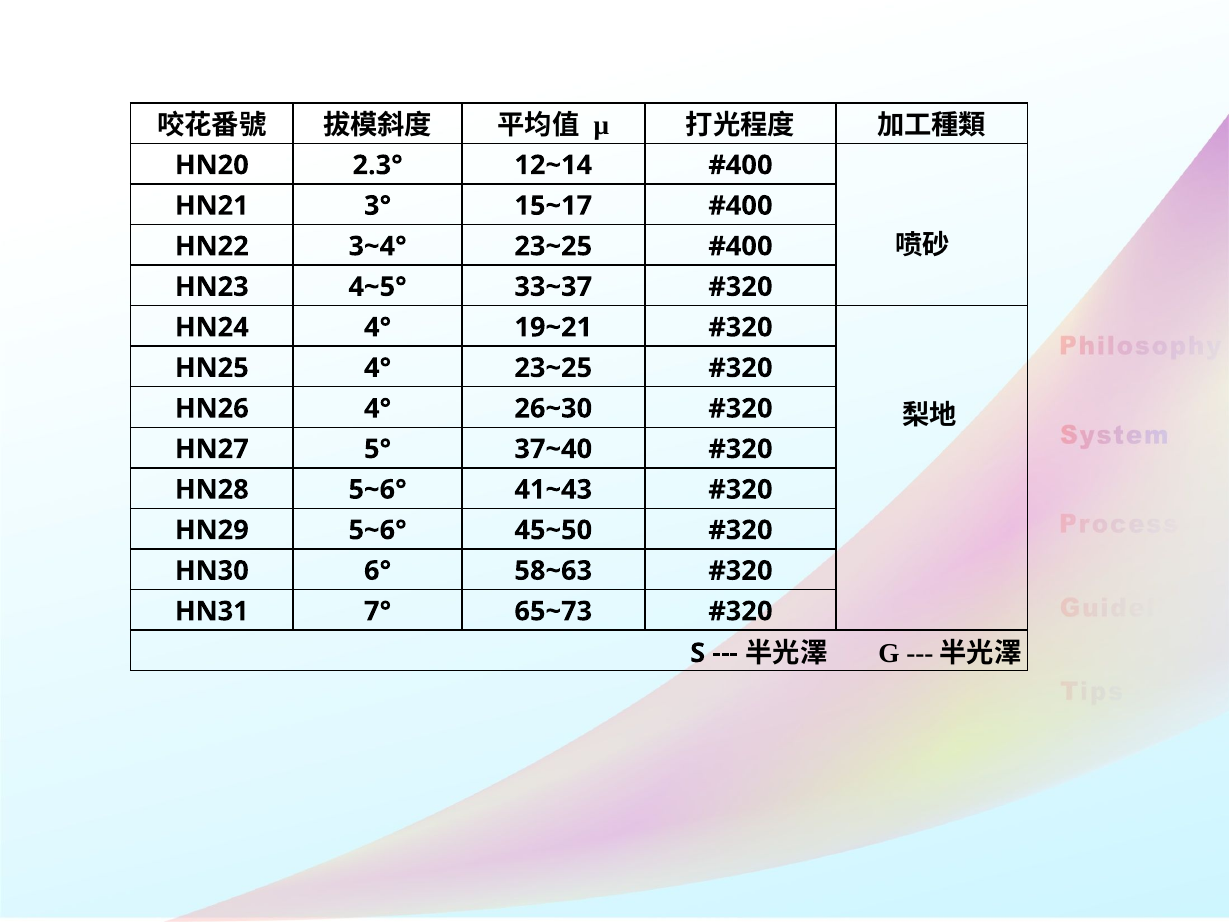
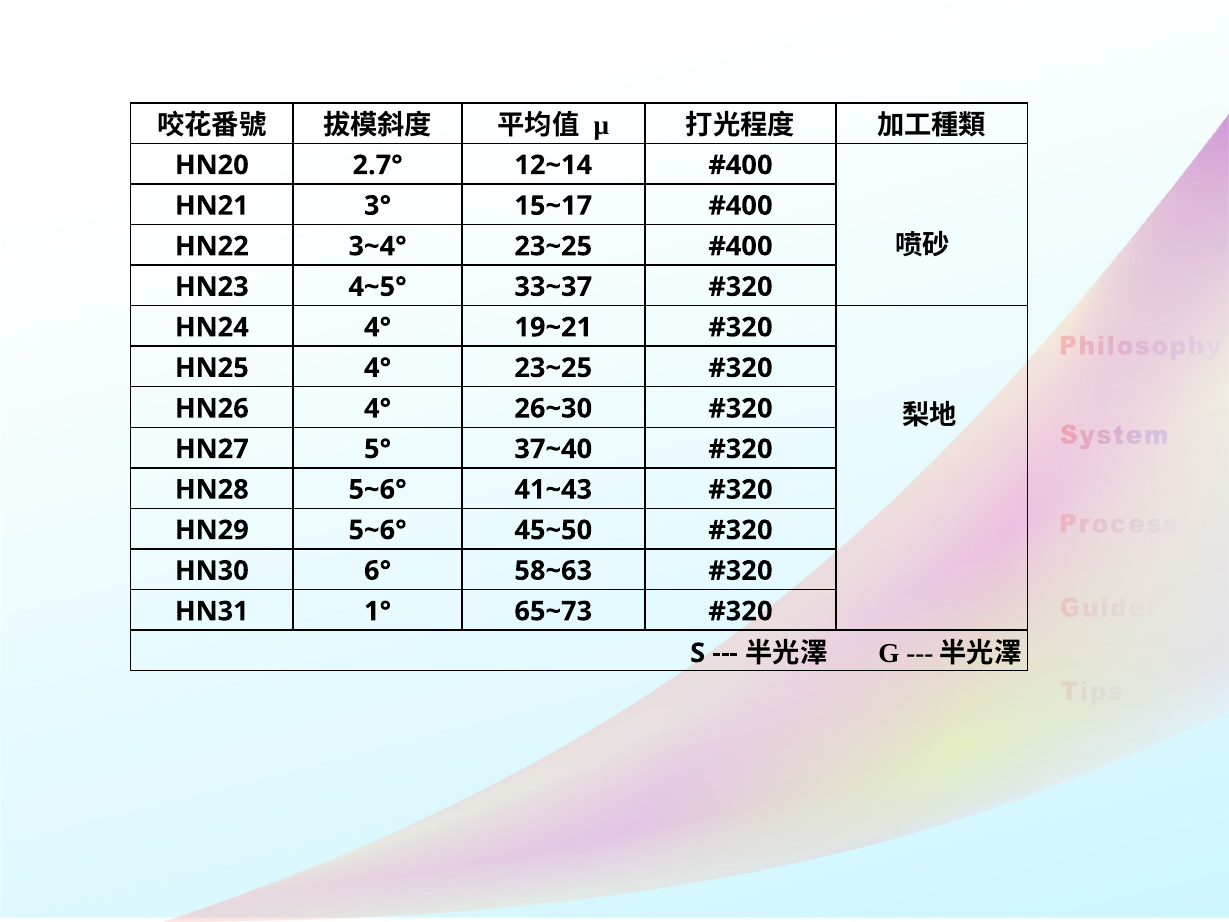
2.3°: 2.3° -> 2.7°
7°: 7° -> 1°
